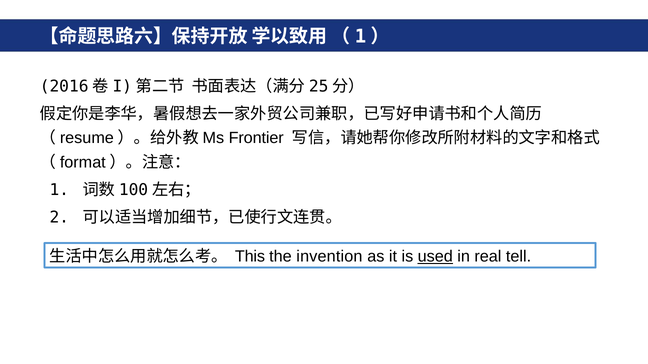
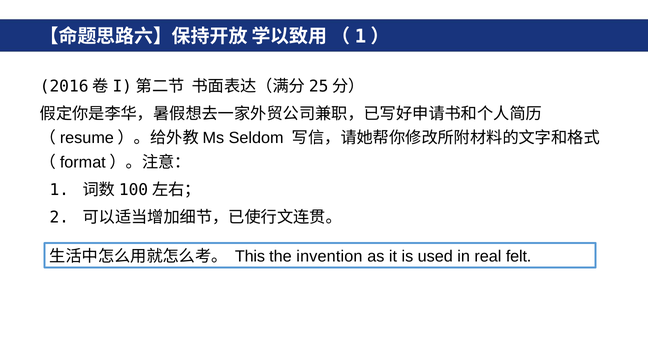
Frontier: Frontier -> Seldom
used underline: present -> none
tell: tell -> felt
